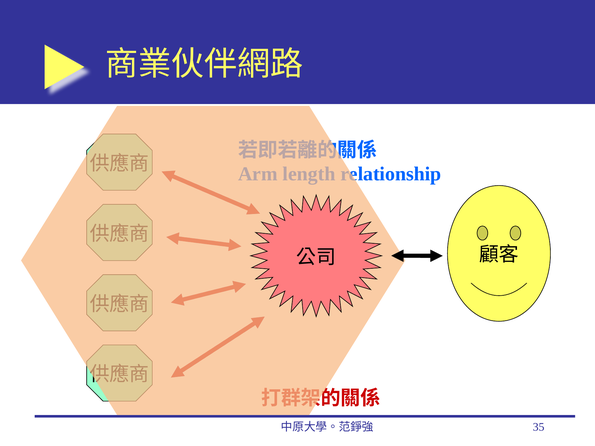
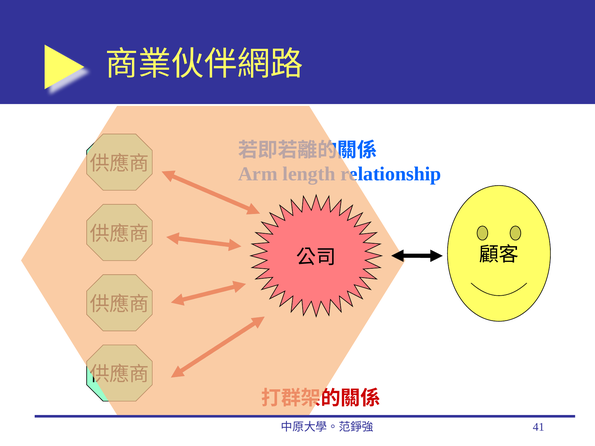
35: 35 -> 41
